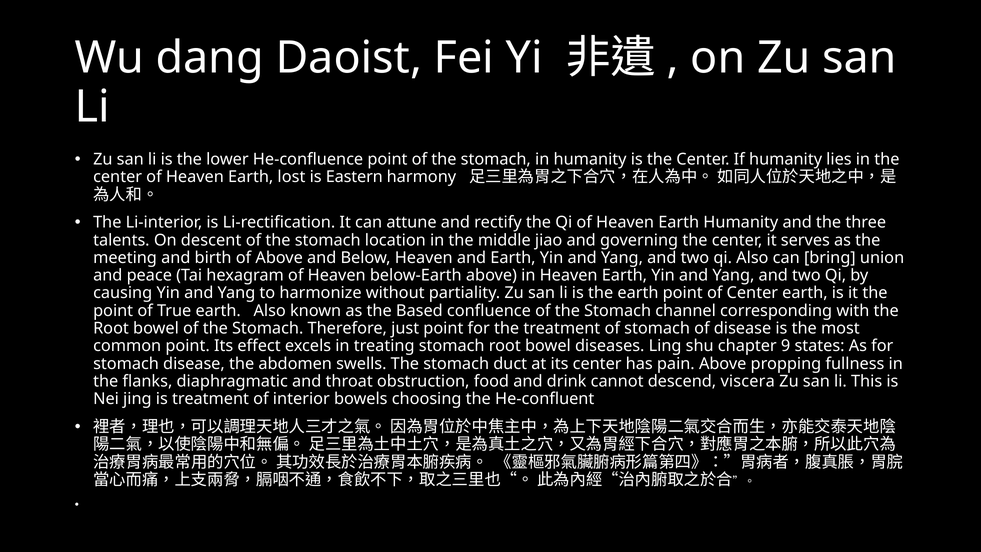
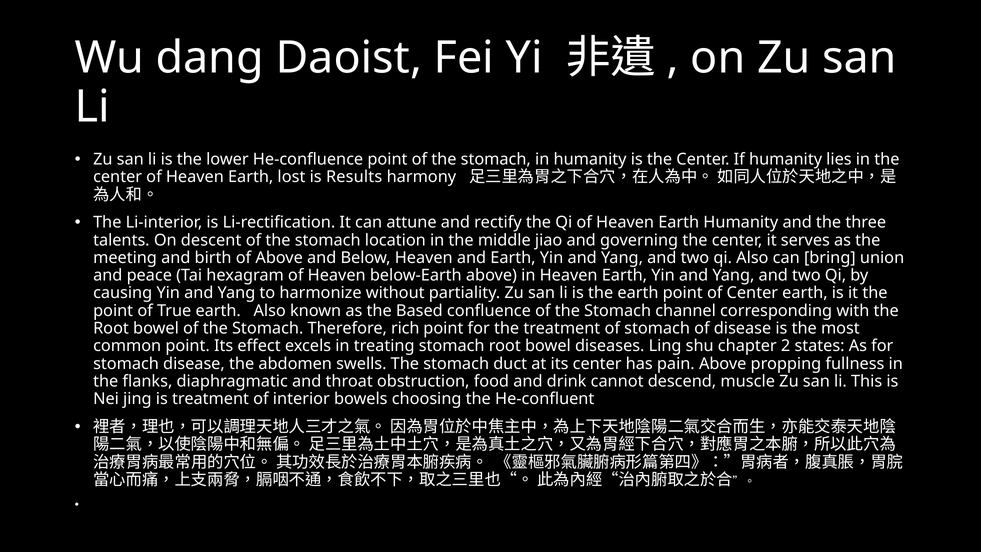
Eastern: Eastern -> Results
just: just -> rich
9: 9 -> 2
viscera: viscera -> muscle
